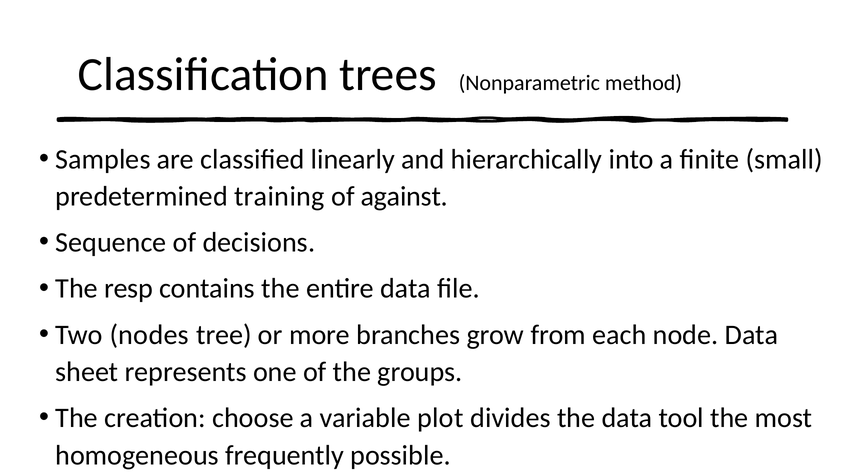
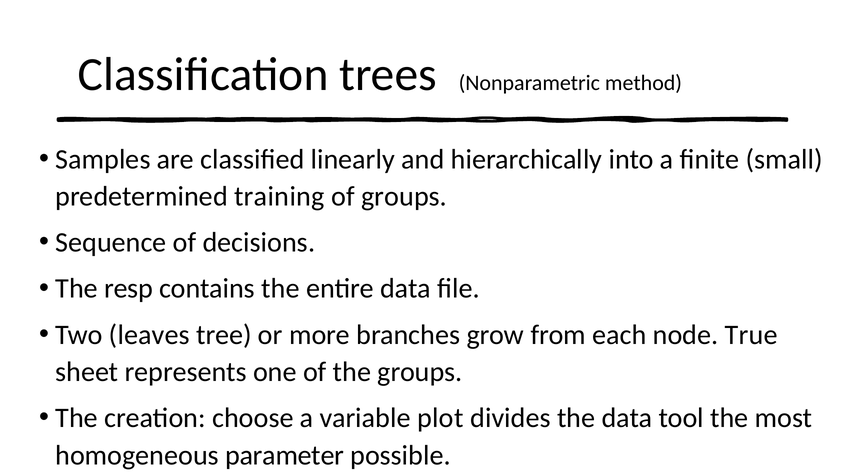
of against: against -> groups
nodes: nodes -> leaves
node Data: Data -> True
frequently: frequently -> parameter
